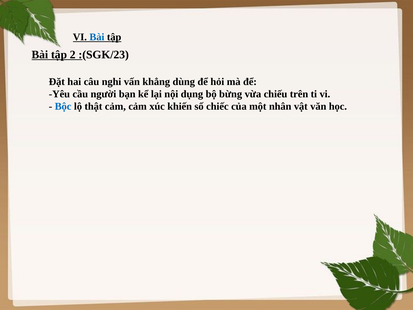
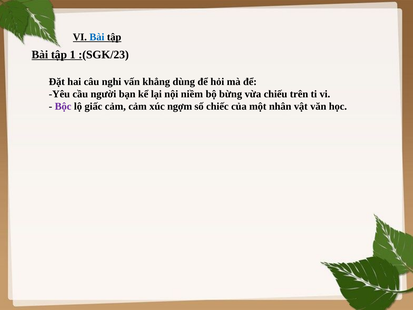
2: 2 -> 1
dụng: dụng -> niềm
Bộc colour: blue -> purple
thật: thật -> giấc
khiến: khiến -> ngợm
